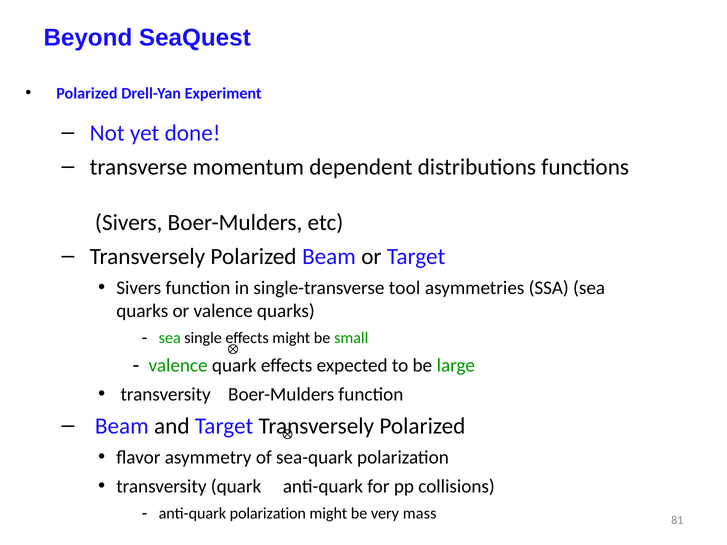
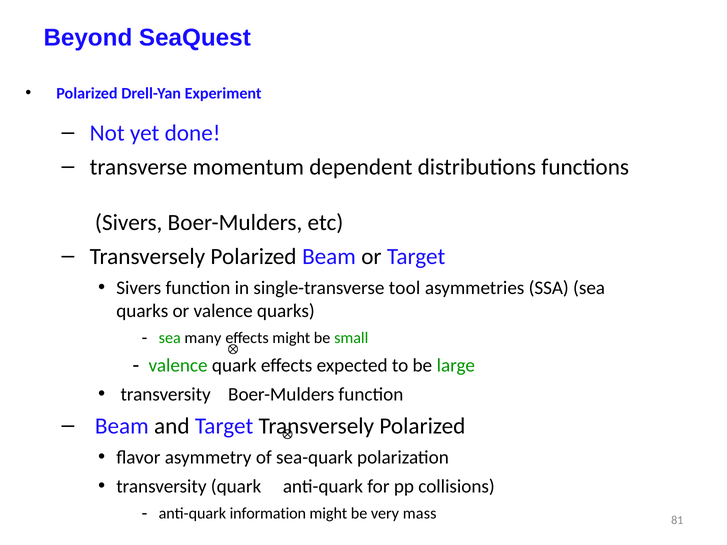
single: single -> many
anti-quark polarization: polarization -> information
